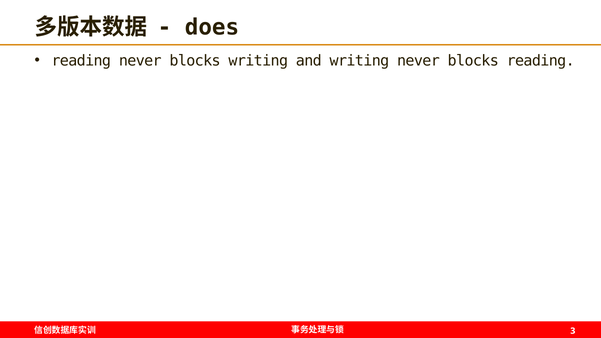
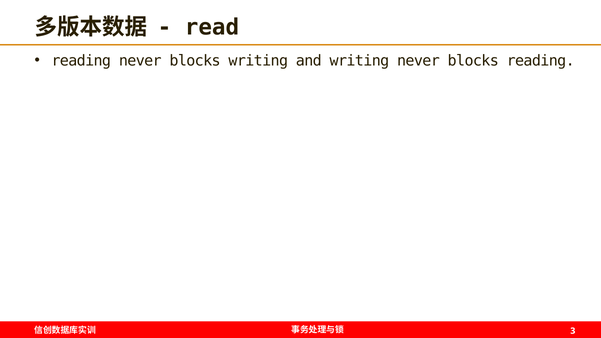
does: does -> read
